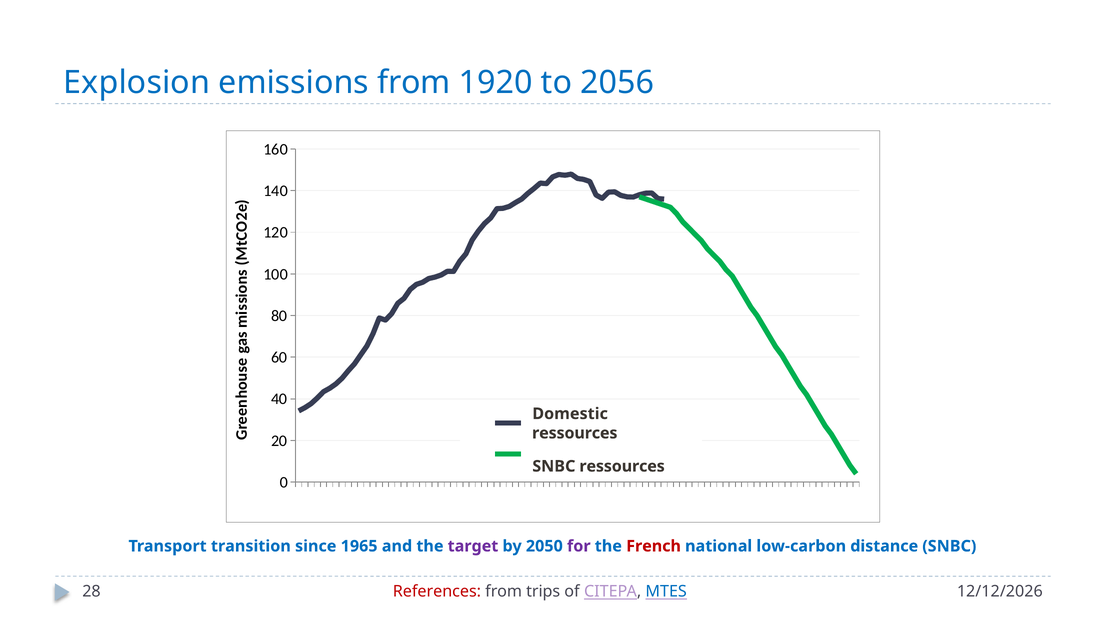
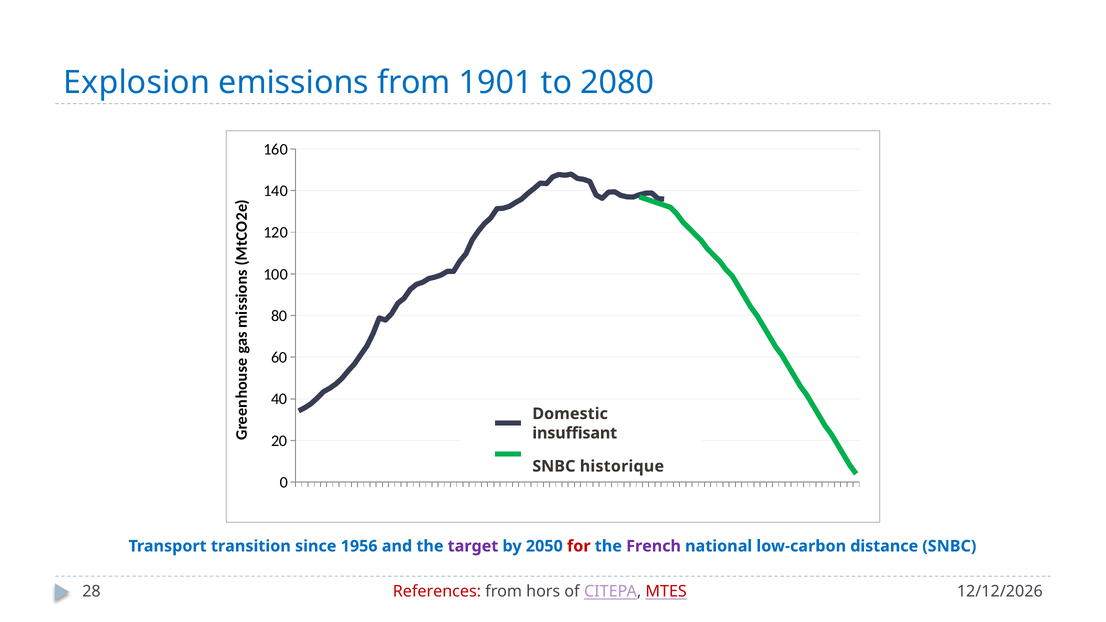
1920: 1920 -> 1901
2056: 2056 -> 2080
ressources at (575, 433): ressources -> insuffisant
SNBC ressources: ressources -> historique
1965: 1965 -> 1956
for colour: purple -> red
French colour: red -> purple
trips: trips -> hors
MTES colour: blue -> red
